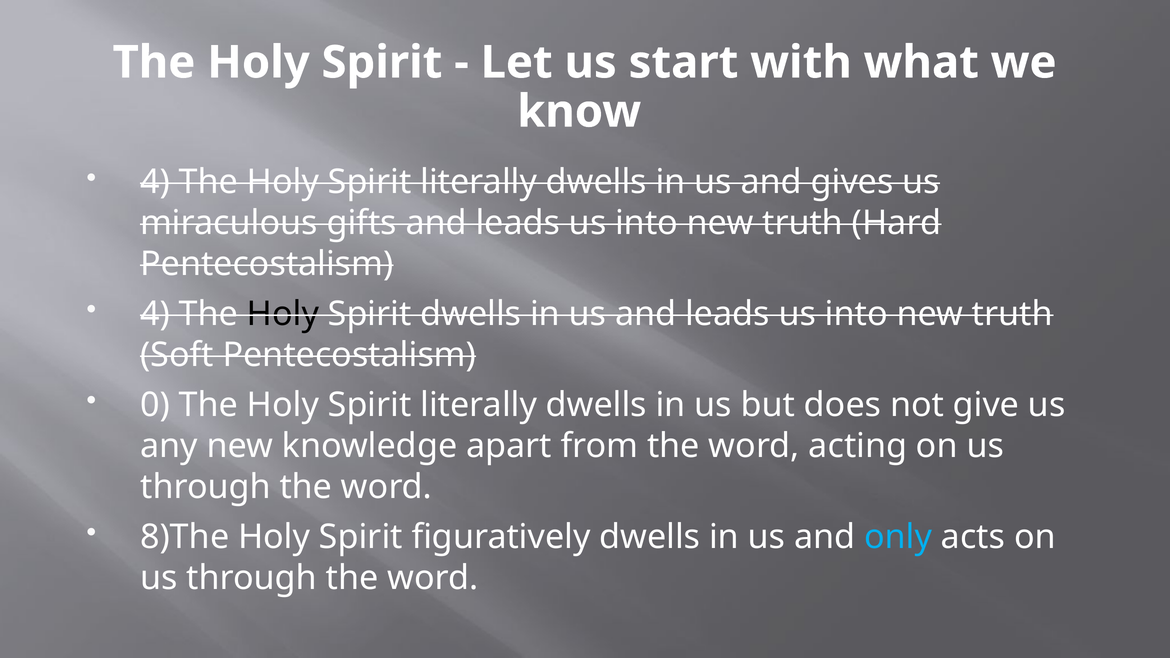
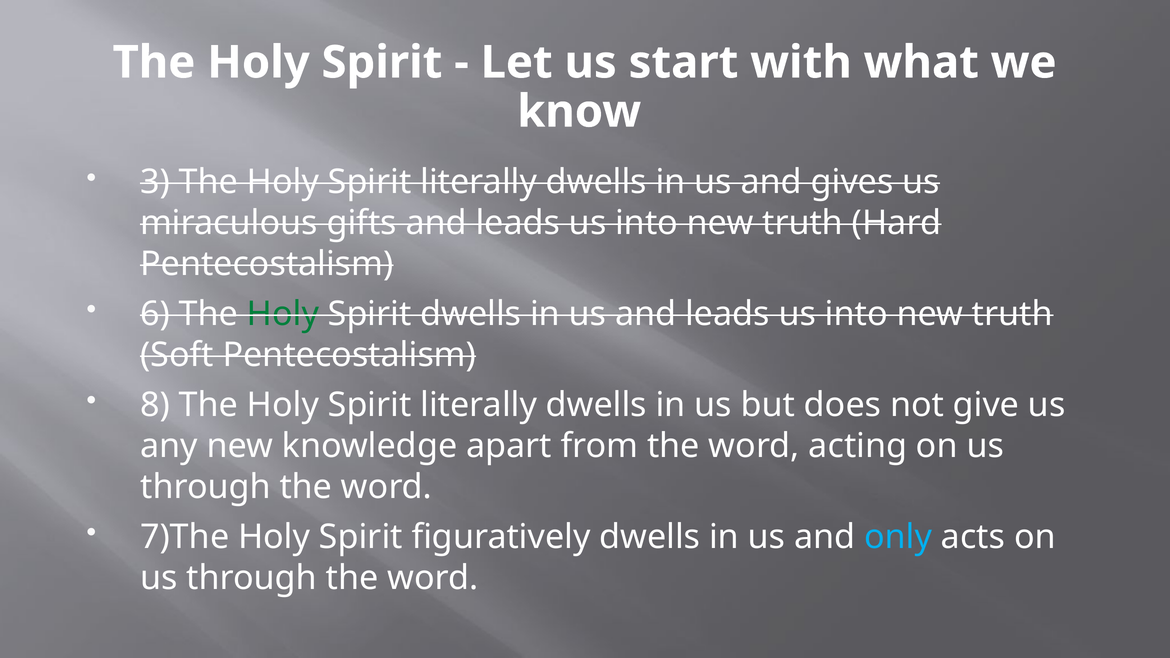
4 at (155, 182): 4 -> 3
4 at (155, 314): 4 -> 6
Holy at (283, 314) colour: black -> green
0: 0 -> 8
8)The: 8)The -> 7)The
